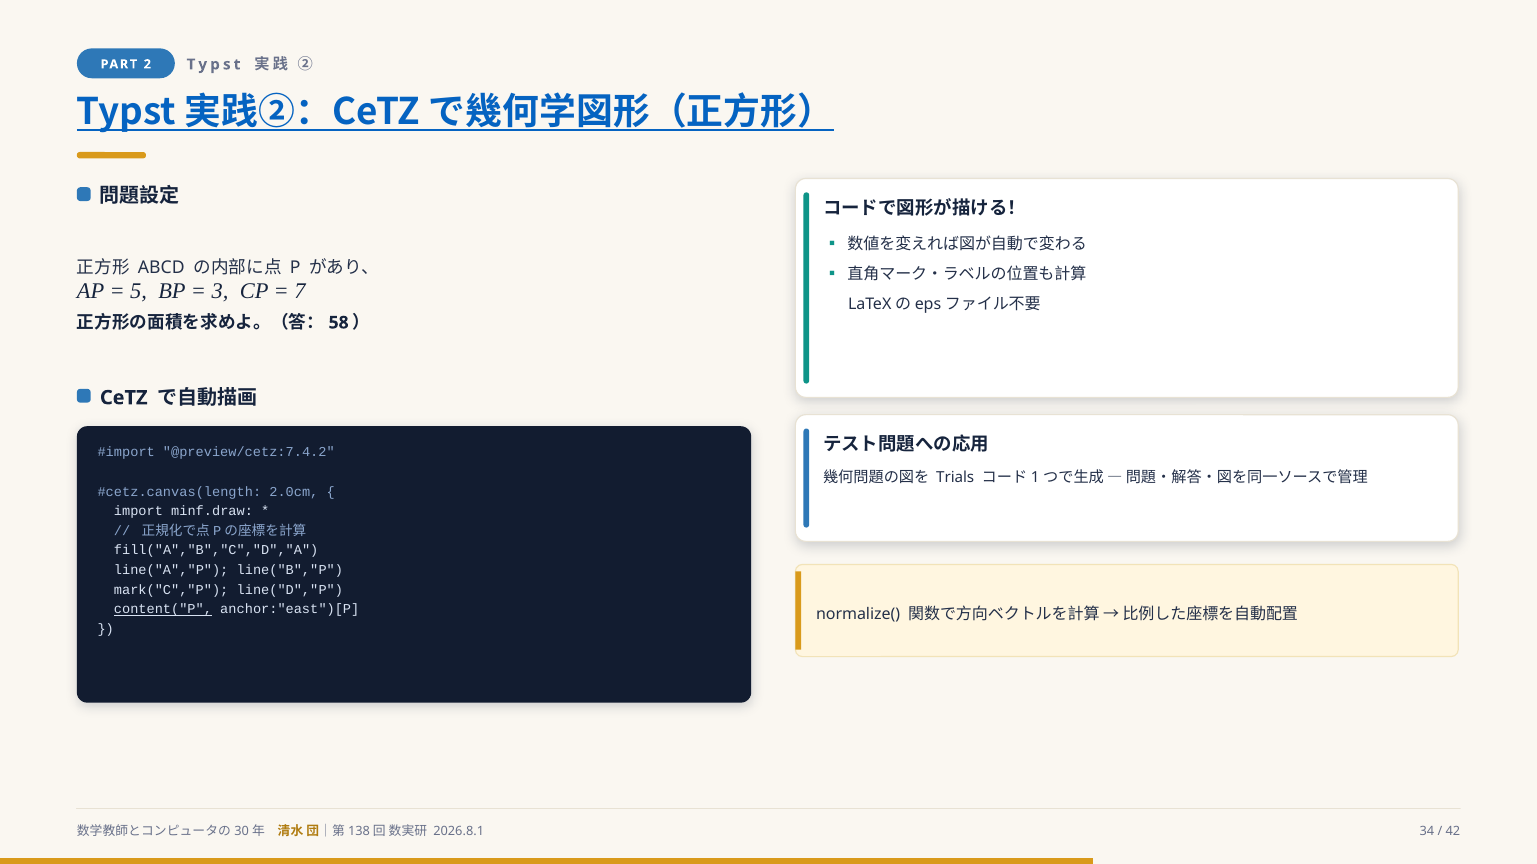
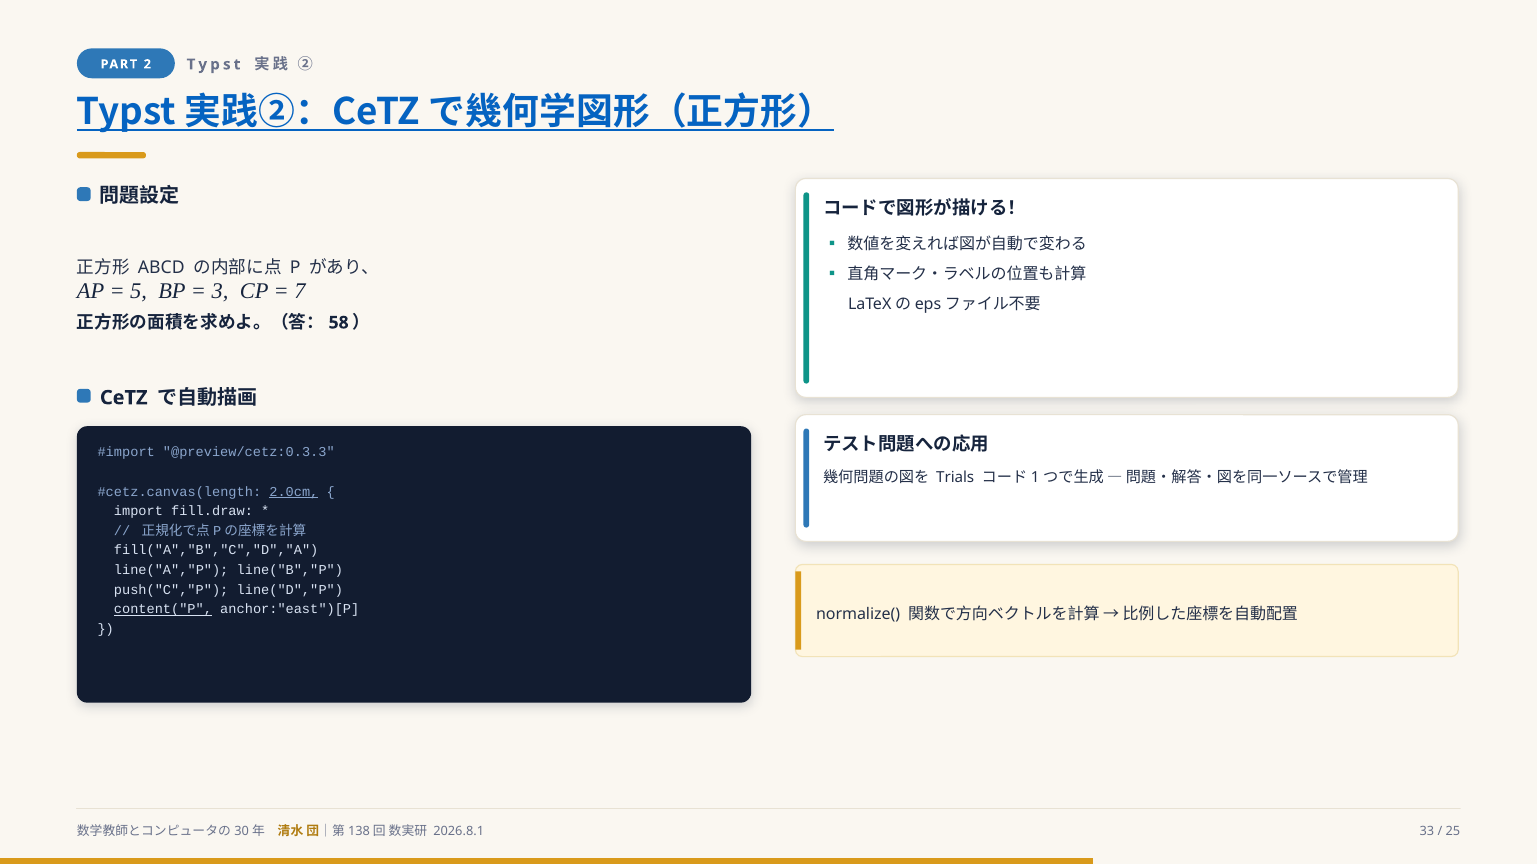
@preview/cetz:7.4.2: @preview/cetz:7.4.2 -> @preview/cetz:0.3.3
2.0cm underline: none -> present
minf.draw: minf.draw -> fill.draw
mark("C","P: mark("C","P -> push("C","P
34: 34 -> 33
42: 42 -> 25
